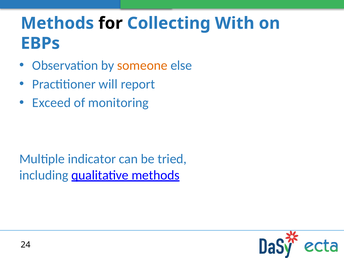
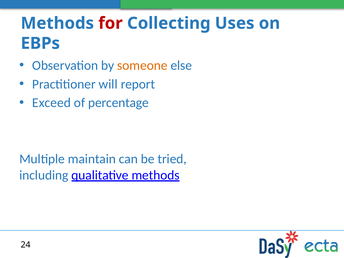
for colour: black -> red
With: With -> Uses
monitoring: monitoring -> percentage
indicator: indicator -> maintain
